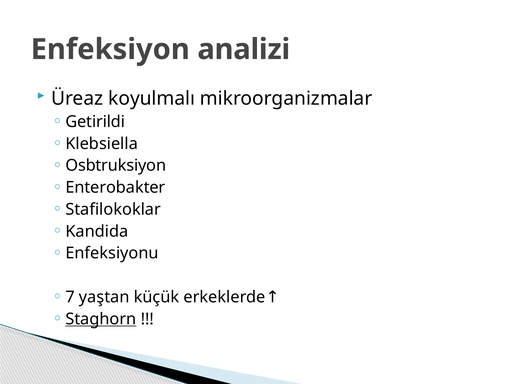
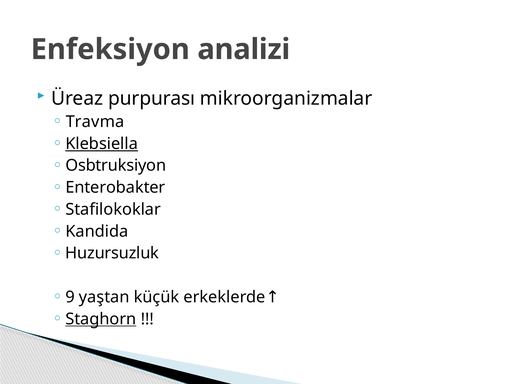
koyulmalı: koyulmalı -> purpurası
Getirildi: Getirildi -> Travma
Klebsiella underline: none -> present
Enfeksiyonu: Enfeksiyonu -> Huzursuzluk
7: 7 -> 9
